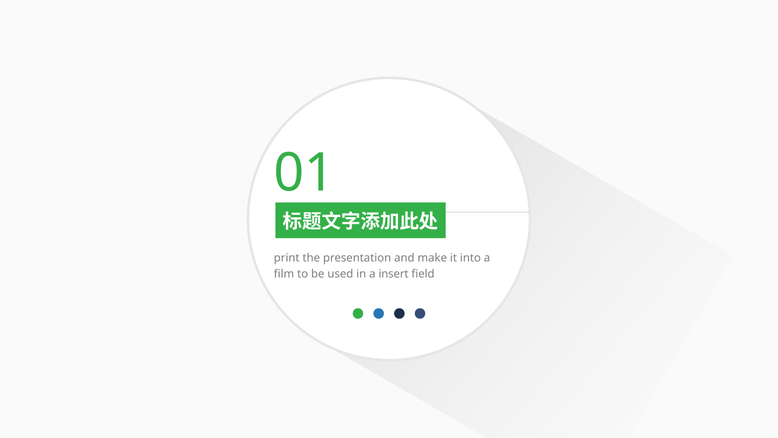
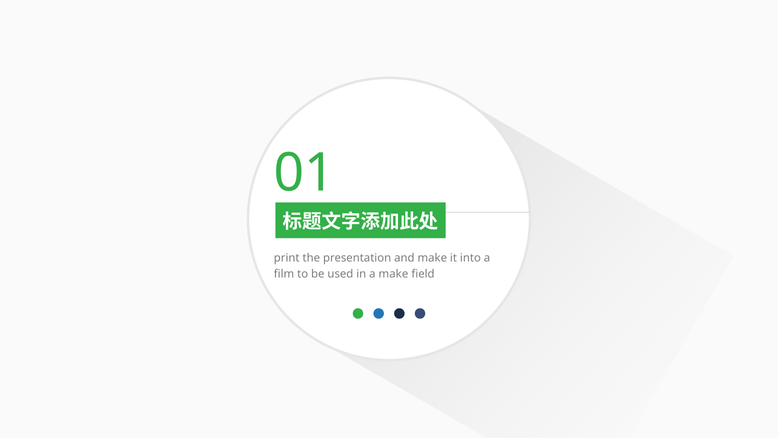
a insert: insert -> make
